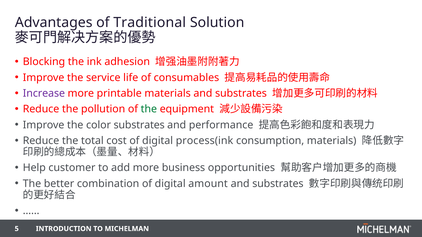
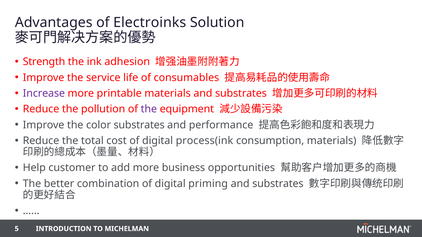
Traditional: Traditional -> Electroinks
Blocking: Blocking -> Strength
the at (149, 109) colour: green -> purple
amount: amount -> priming
